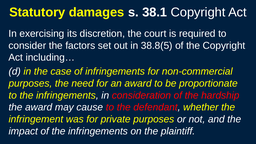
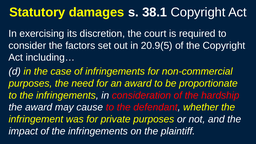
38.8(5: 38.8(5 -> 20.9(5
